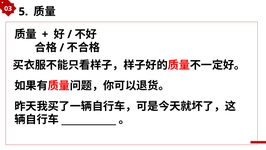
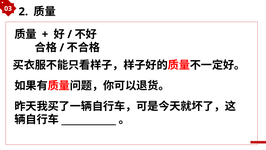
5: 5 -> 2
